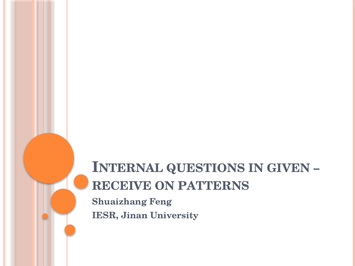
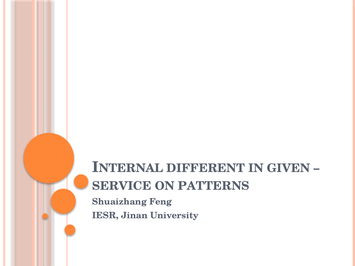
QUESTIONS: QUESTIONS -> DIFFERENT
RECEIVE: RECEIVE -> SERVICE
